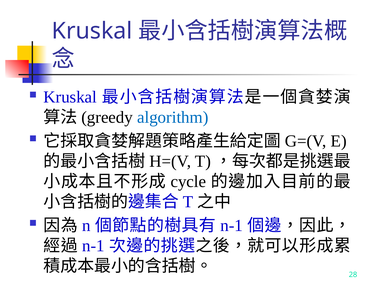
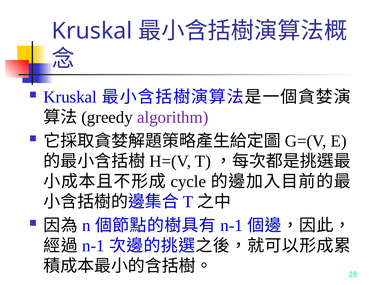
algorithm colour: blue -> purple
